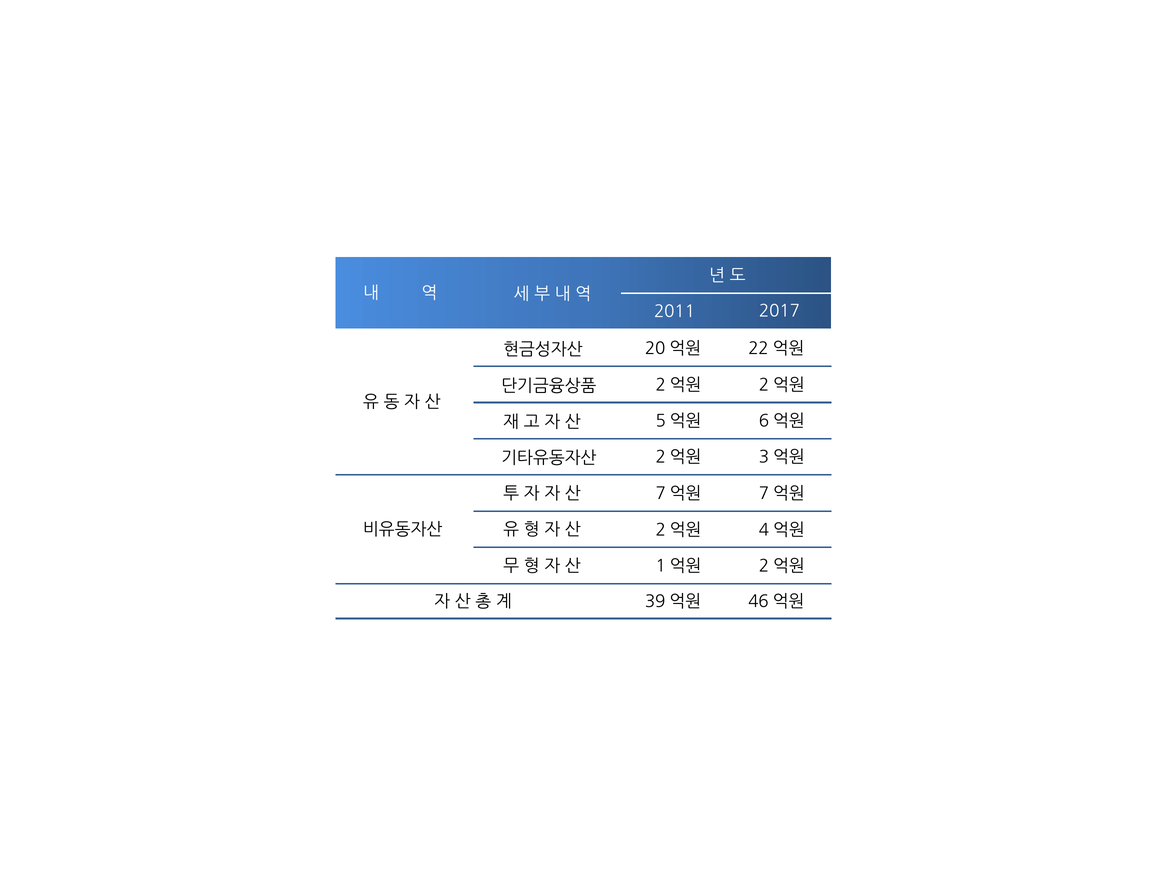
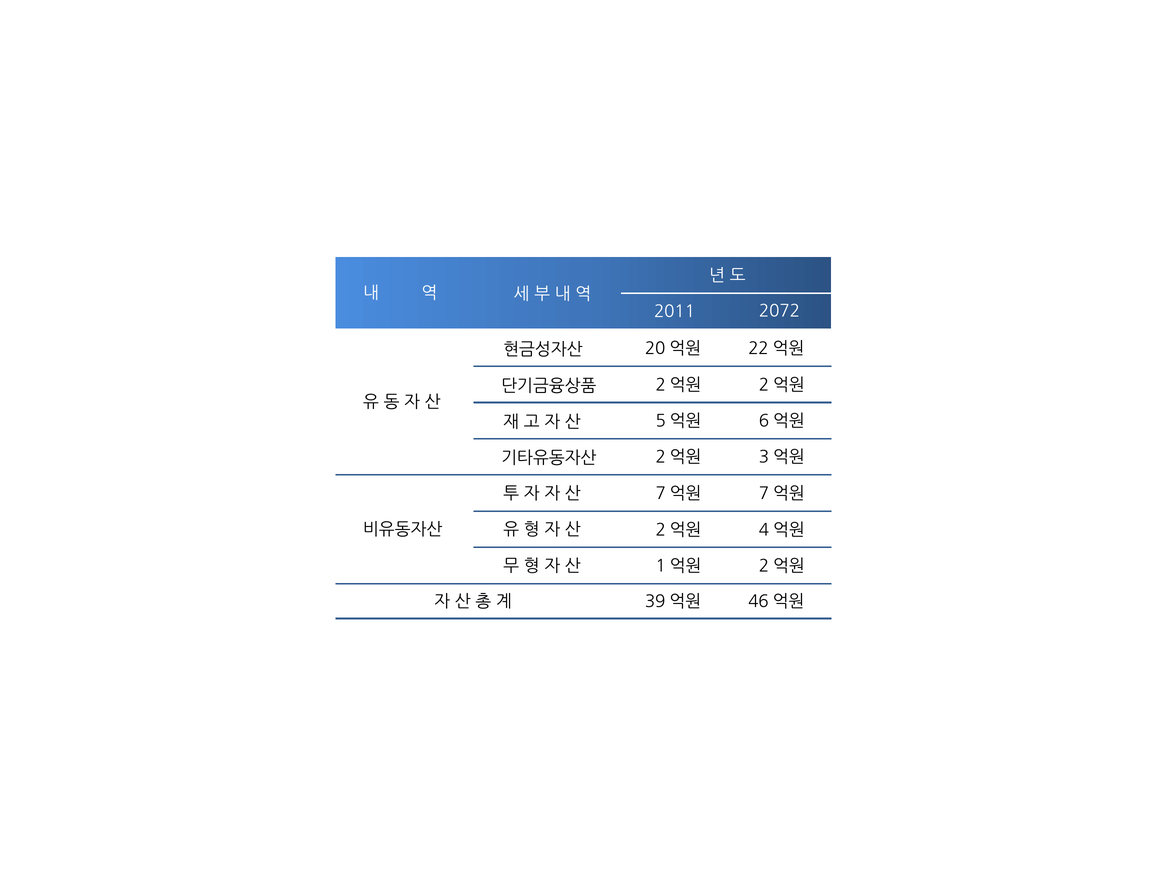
2017: 2017 -> 2072
